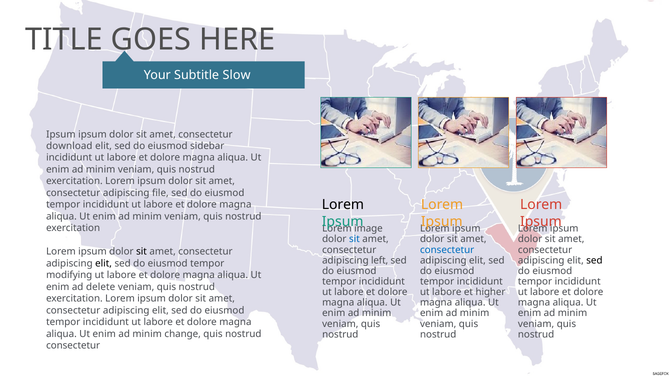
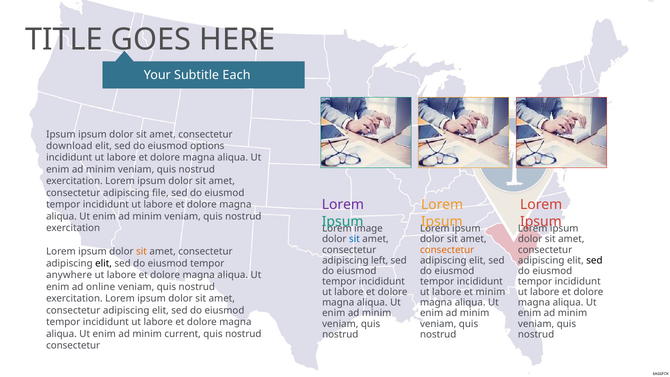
Slow: Slow -> Each
sidebar: sidebar -> options
Lorem at (343, 205) colour: black -> purple
consectetur at (447, 250) colour: blue -> orange
sit at (142, 252) colour: black -> orange
modifying: modifying -> anywhere
delete: delete -> online
et higher: higher -> minim
change: change -> current
